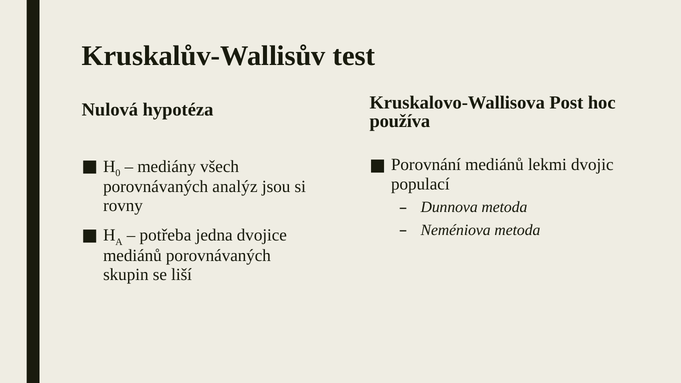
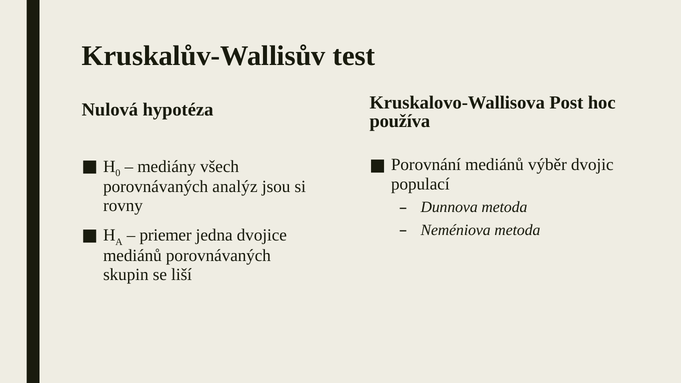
lekmi: lekmi -> výběr
potřeba: potřeba -> priemer
